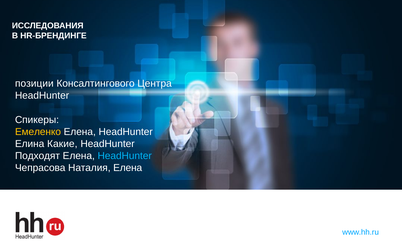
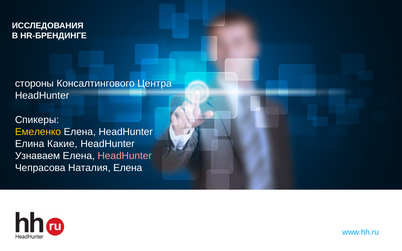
позиции: позиции -> стороны
Подходят: Подходят -> Узнаваем
HeadHunter at (125, 156) colour: light blue -> pink
